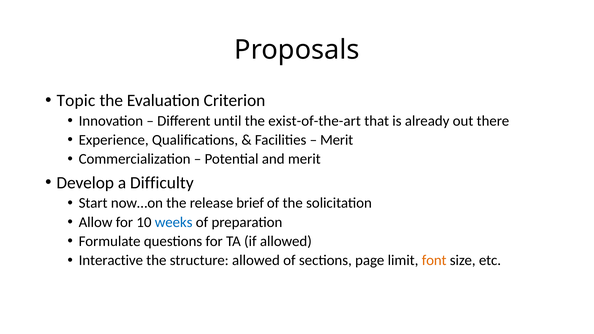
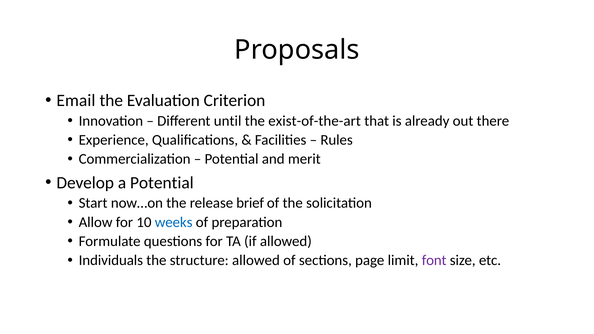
Topic: Topic -> Email
Merit at (337, 140): Merit -> Rules
a Difficulty: Difficulty -> Potential
Interactive: Interactive -> Individuals
font colour: orange -> purple
